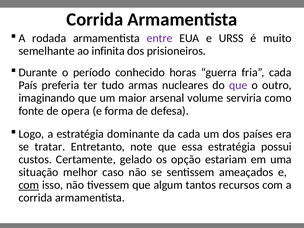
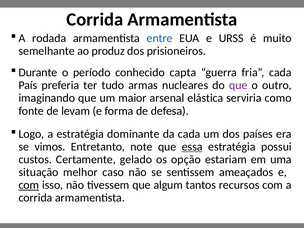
entre colour: purple -> blue
infinita: infinita -> produz
horas: horas -> capta
volume: volume -> elástica
opera: opera -> levam
tratar: tratar -> vimos
essa underline: none -> present
